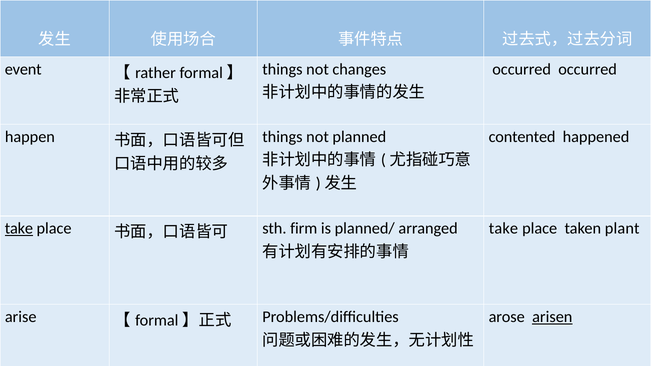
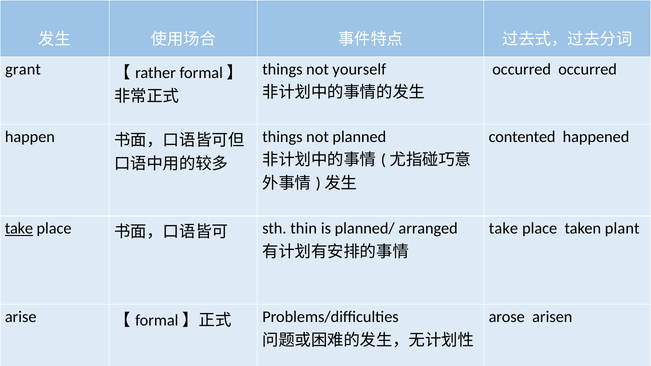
event: event -> grant
changes: changes -> yourself
firm: firm -> thin
arisen underline: present -> none
